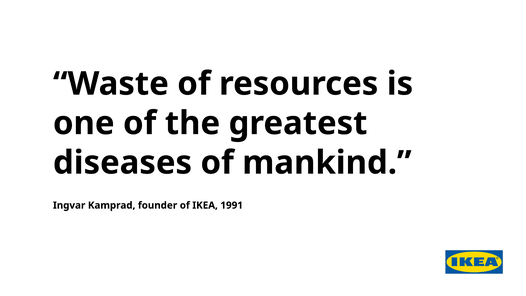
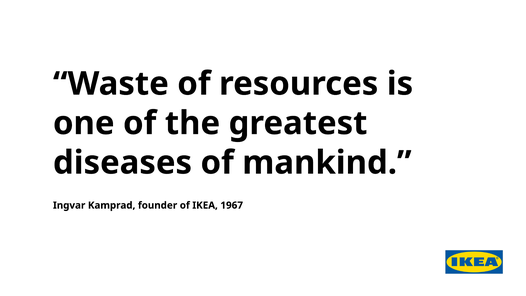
1991: 1991 -> 1967
